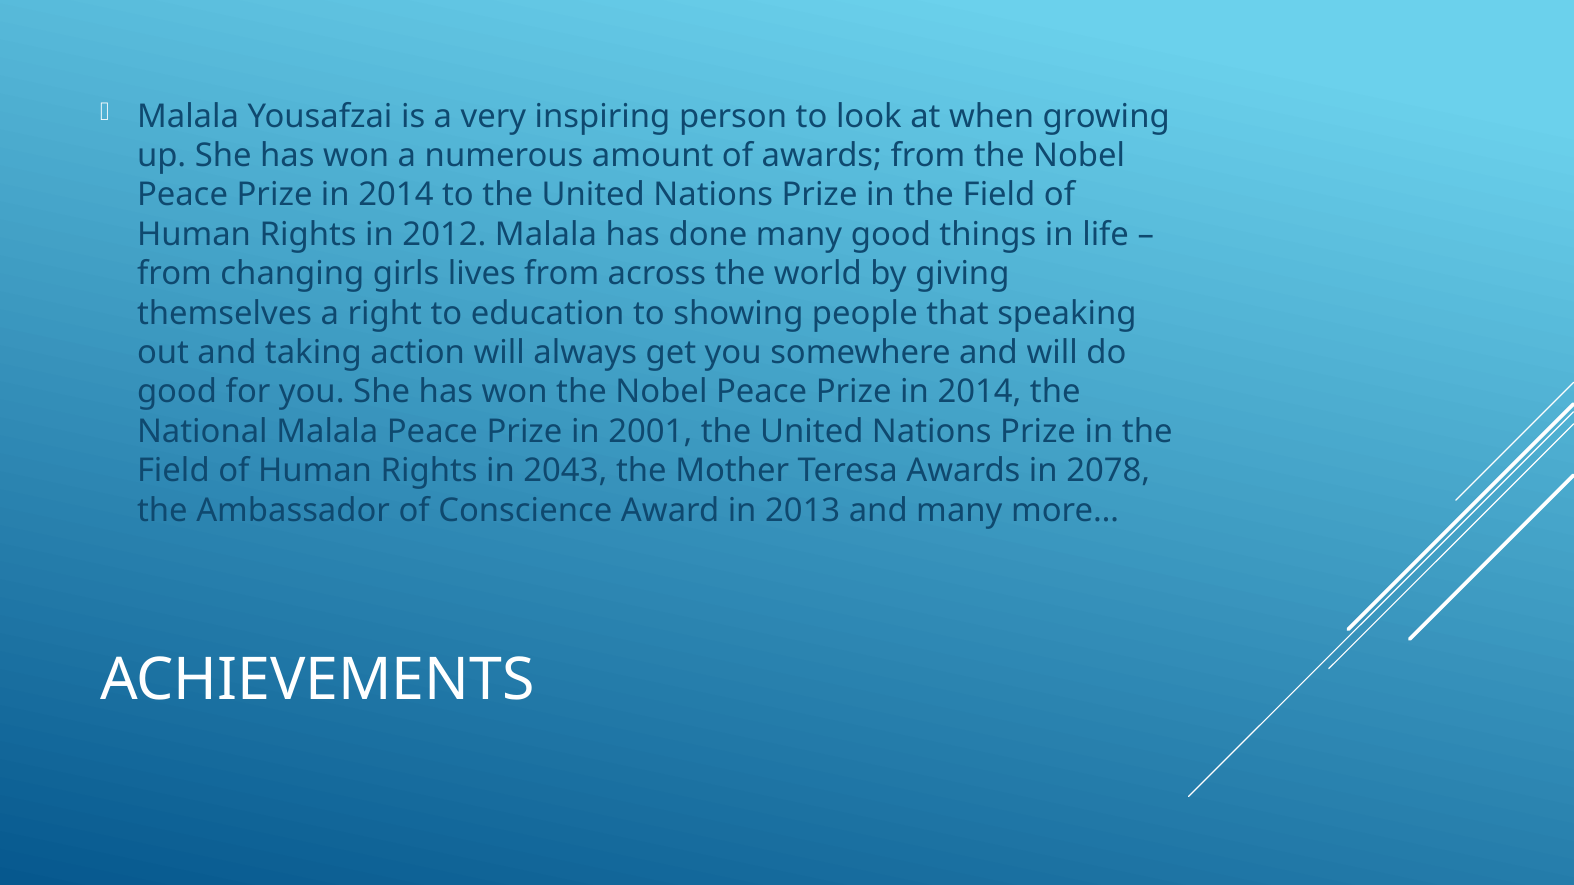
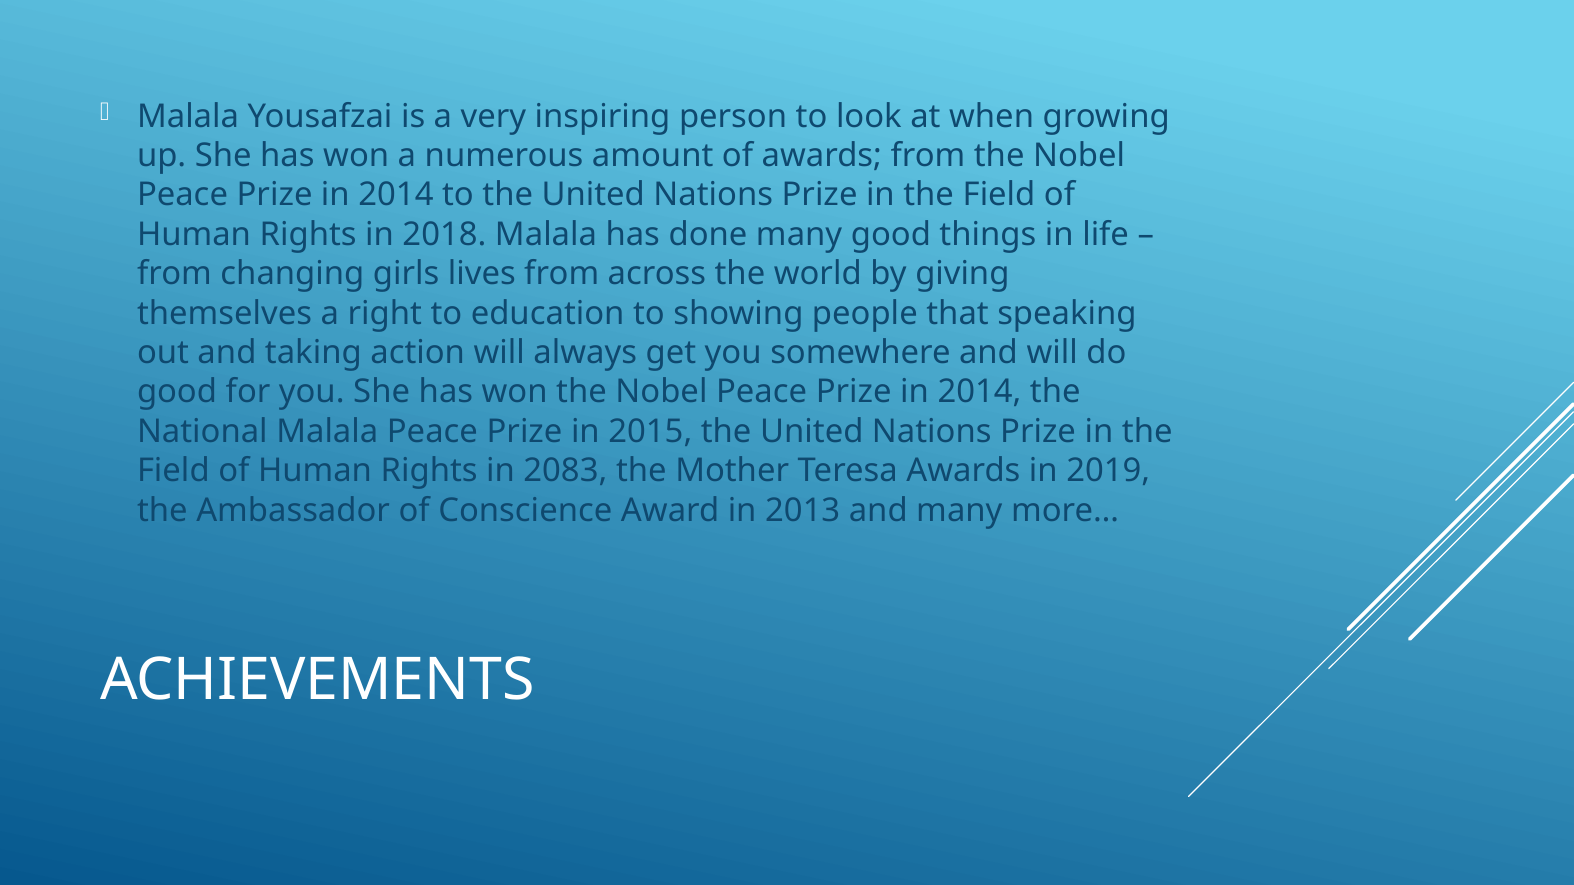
2012: 2012 -> 2018
2001: 2001 -> 2015
2043: 2043 -> 2083
2078: 2078 -> 2019
